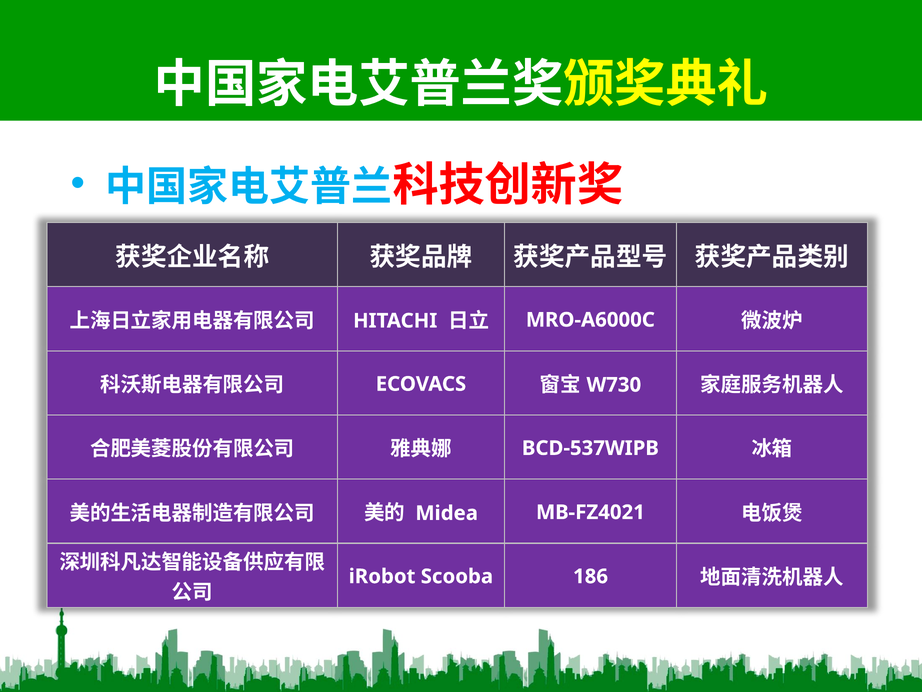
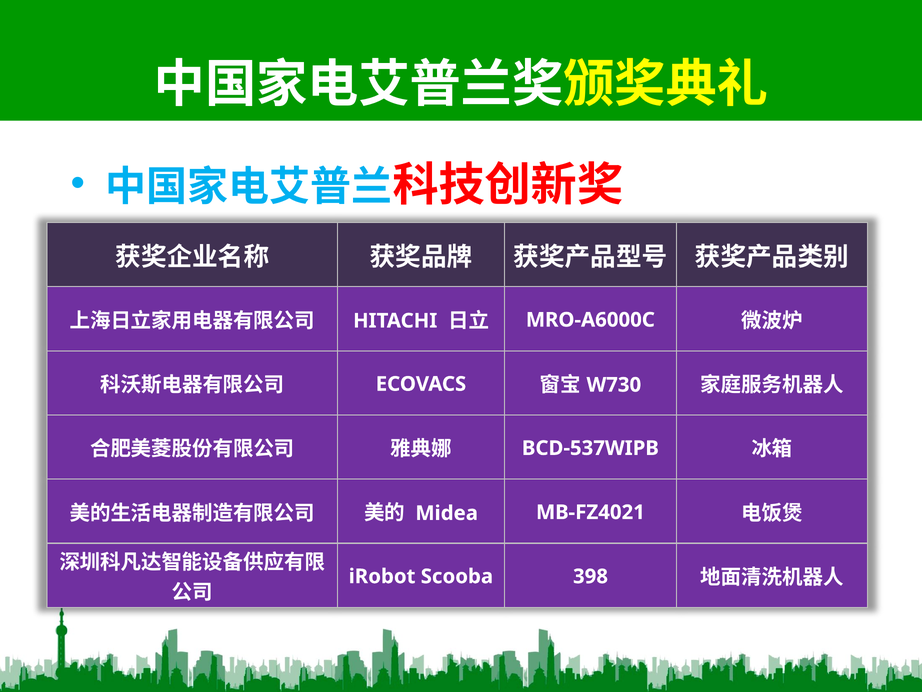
186: 186 -> 398
